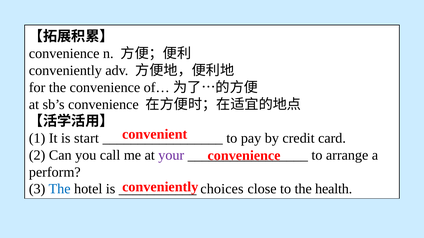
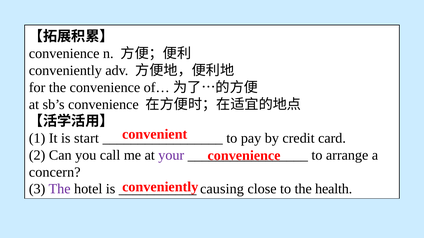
perform: perform -> concern
The at (60, 189) colour: blue -> purple
choices: choices -> causing
